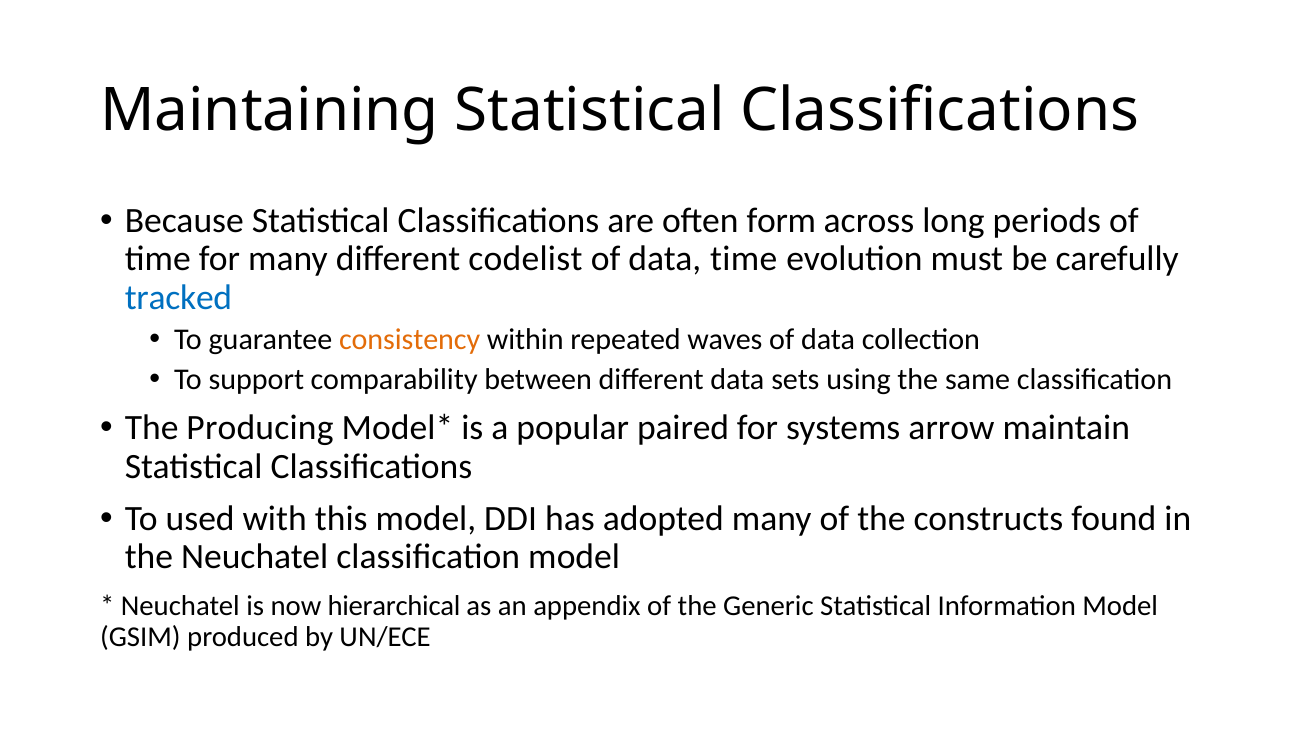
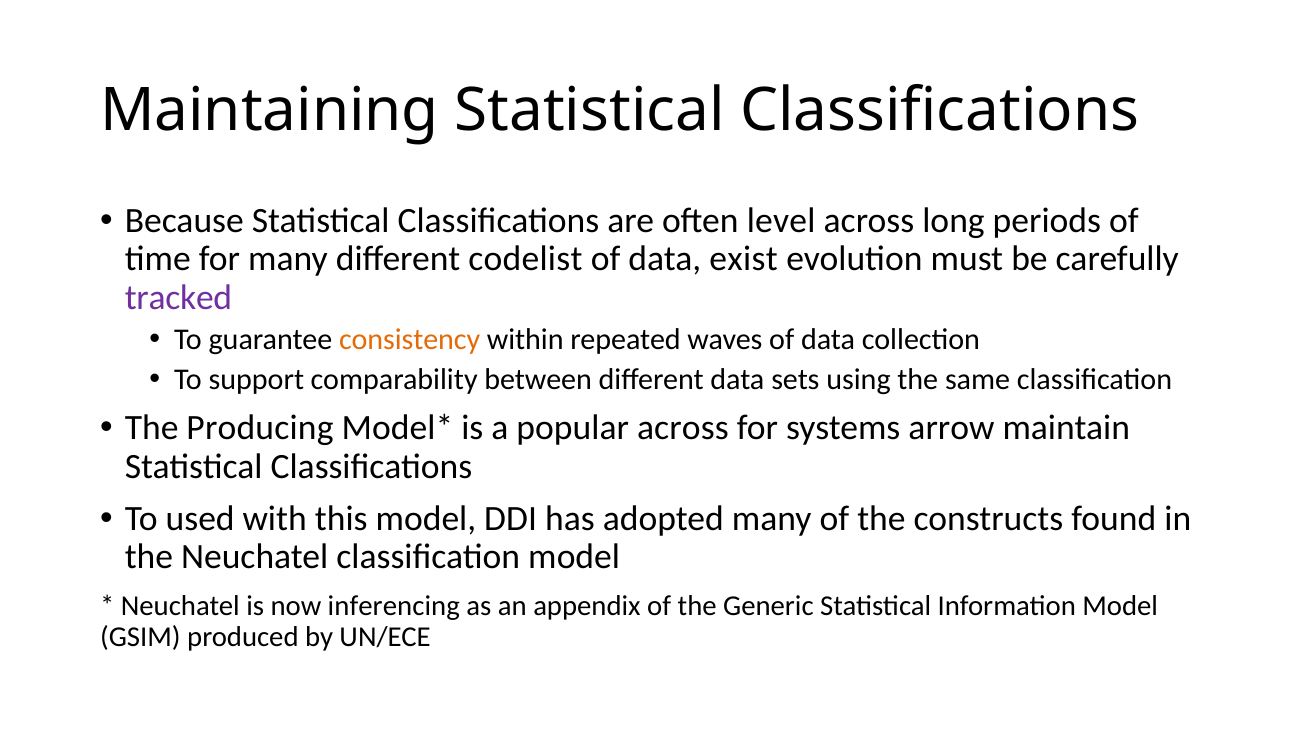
form: form -> level
data time: time -> exist
tracked colour: blue -> purple
popular paired: paired -> across
hierarchical: hierarchical -> inferencing
